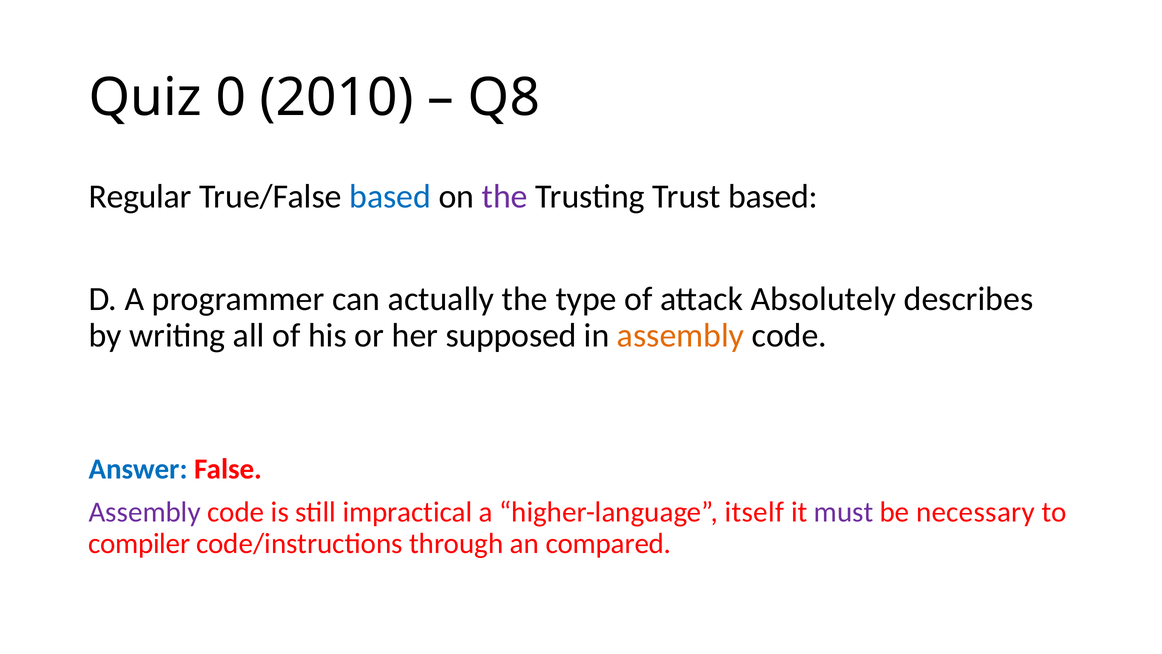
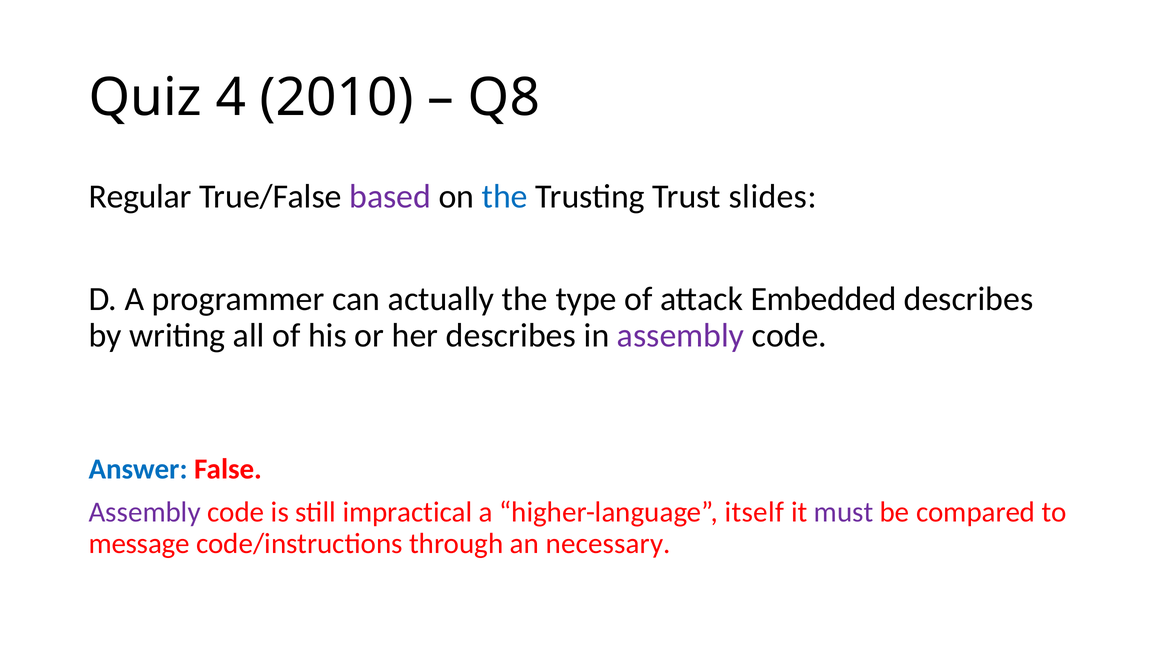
0: 0 -> 4
based at (390, 196) colour: blue -> purple
the at (505, 196) colour: purple -> blue
Trust based: based -> slides
Absolutely: Absolutely -> Embedded
her supposed: supposed -> describes
assembly at (681, 336) colour: orange -> purple
necessary: necessary -> compared
compiler: compiler -> message
compared: compared -> necessary
